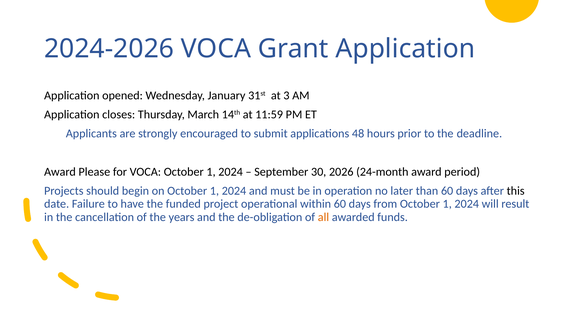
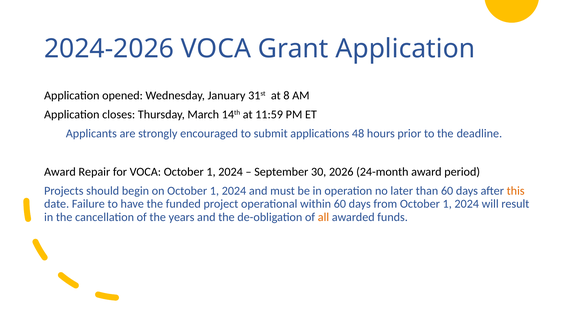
3: 3 -> 8
Please: Please -> Repair
this colour: black -> orange
